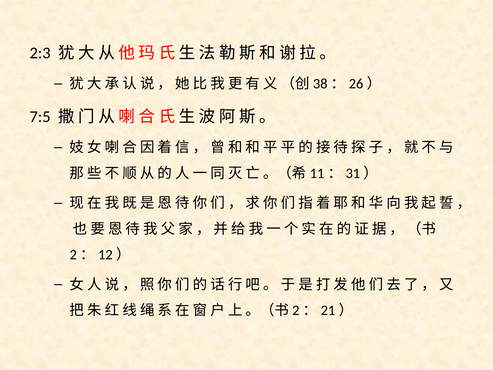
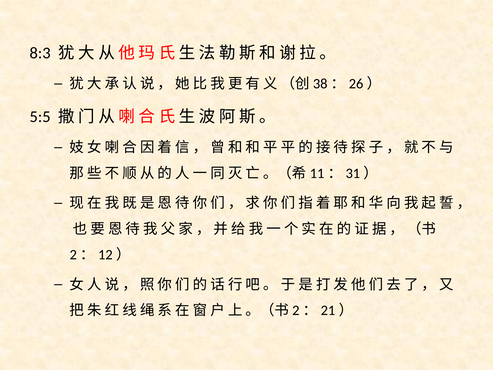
2:3: 2:3 -> 8:3
7:5: 7:5 -> 5:5
